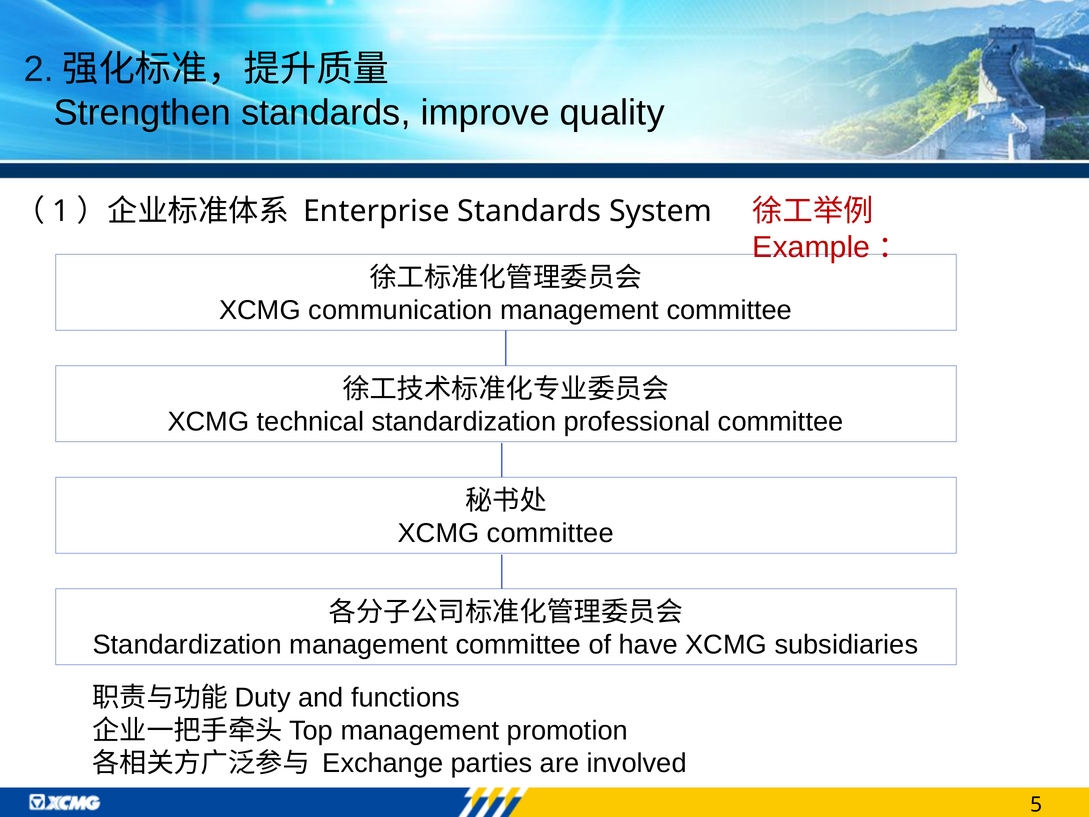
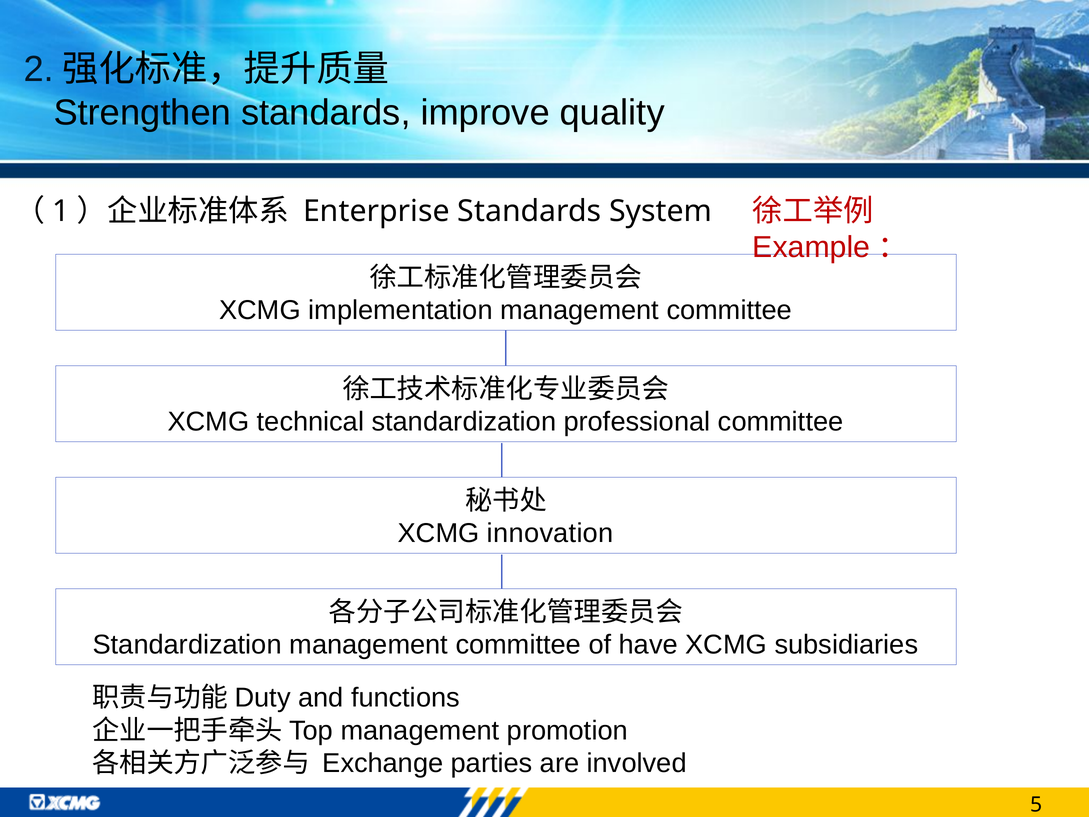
communication: communication -> implementation
XCMG committee: committee -> innovation
